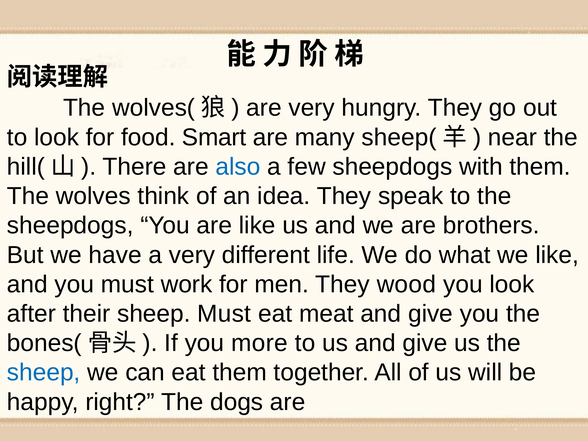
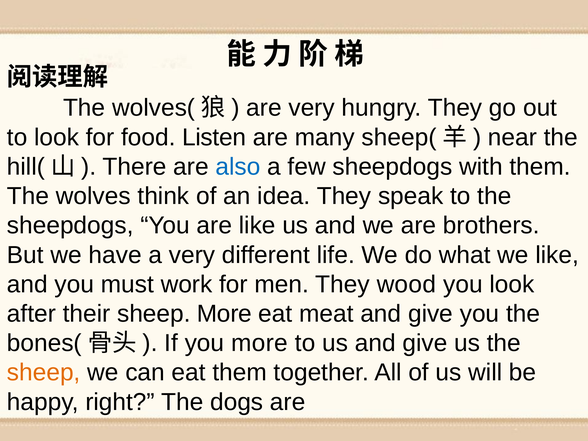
Smart: Smart -> Listen
sheep Must: Must -> More
sheep at (44, 373) colour: blue -> orange
